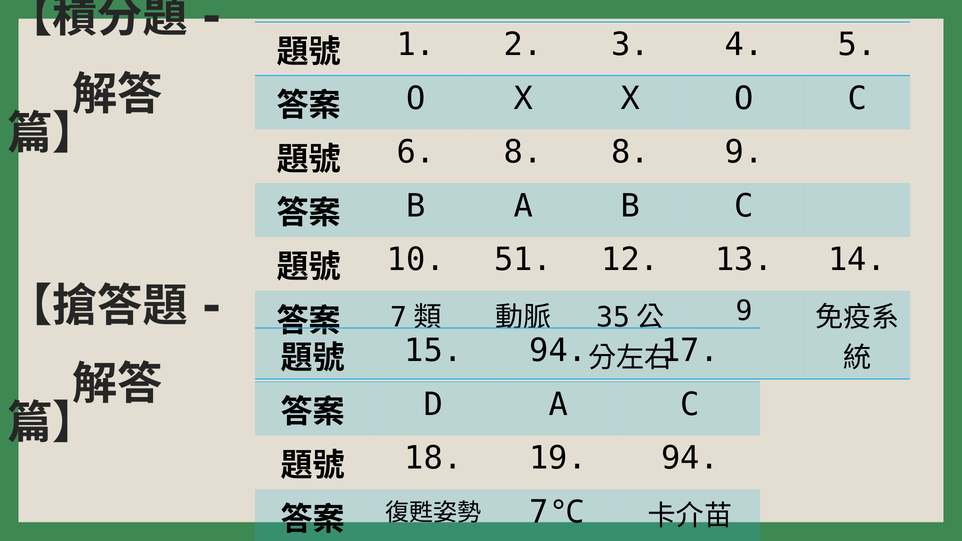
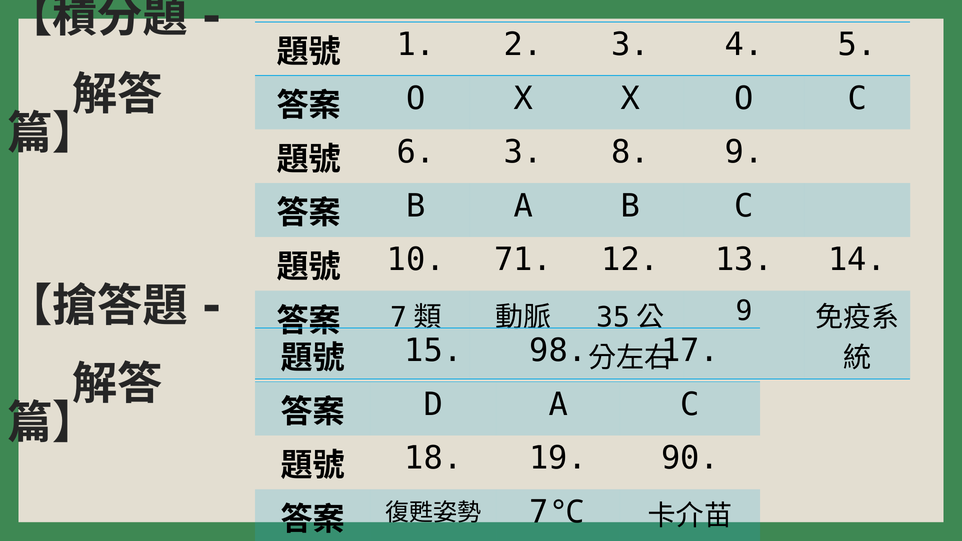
6 8: 8 -> 3
51: 51 -> 71
15 94: 94 -> 98
19 94: 94 -> 90
